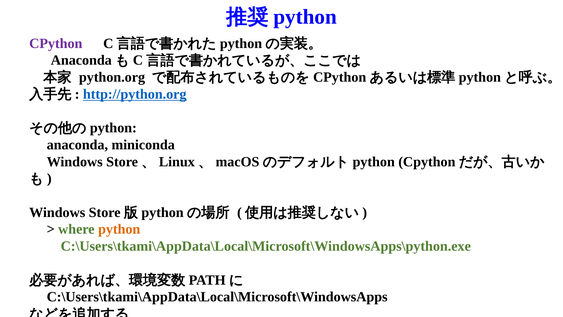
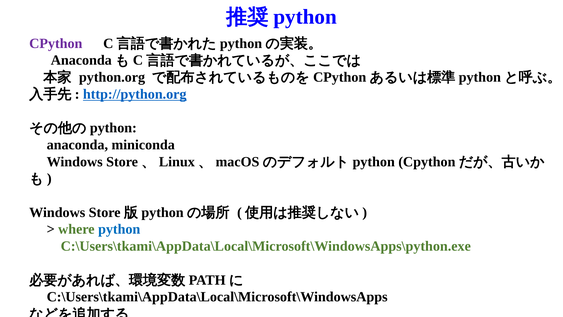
python at (119, 229) colour: orange -> blue
